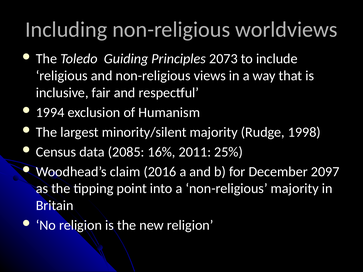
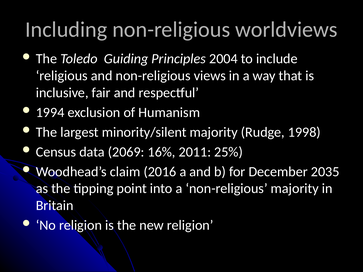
2073: 2073 -> 2004
2085: 2085 -> 2069
2097: 2097 -> 2035
